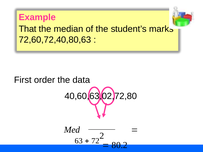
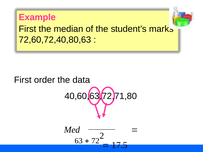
That at (28, 29): That -> First
40,60,63,02,72,80: 40,60,63,02,72,80 -> 40,60,63,72,71,80
80.2: 80.2 -> 17.5
